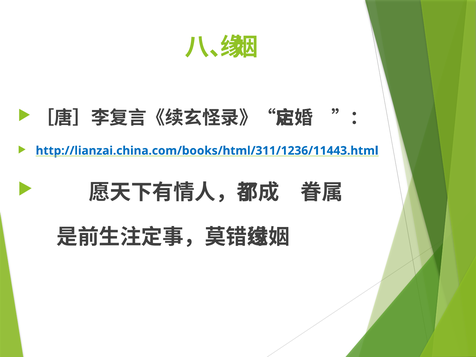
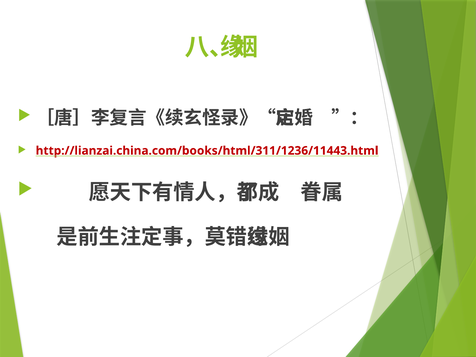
http://lianzai.china.com/books/html/311/1236/11443.html colour: blue -> red
